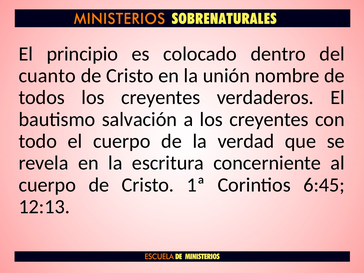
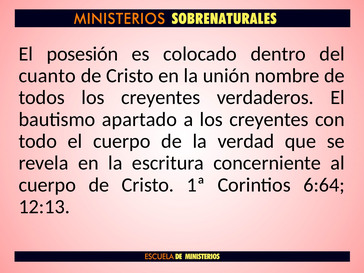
principio: principio -> posesión
salvación: salvación -> apartado
6:45: 6:45 -> 6:64
